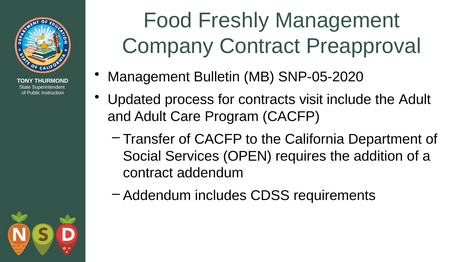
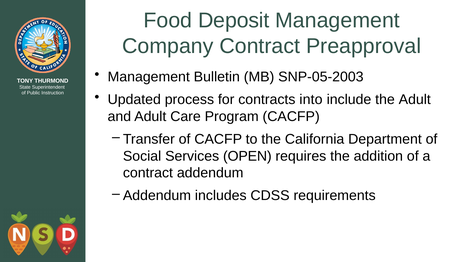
Freshly: Freshly -> Deposit
SNP-05-2020: SNP-05-2020 -> SNP-05-2003
visit: visit -> into
